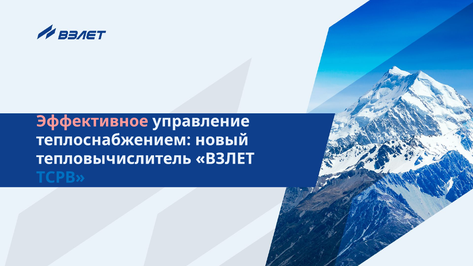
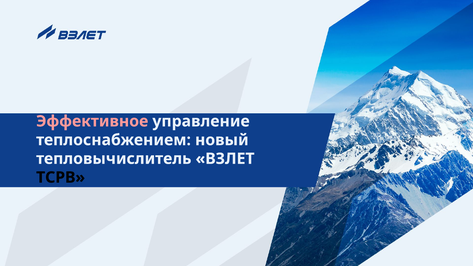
ТСРВ colour: blue -> black
